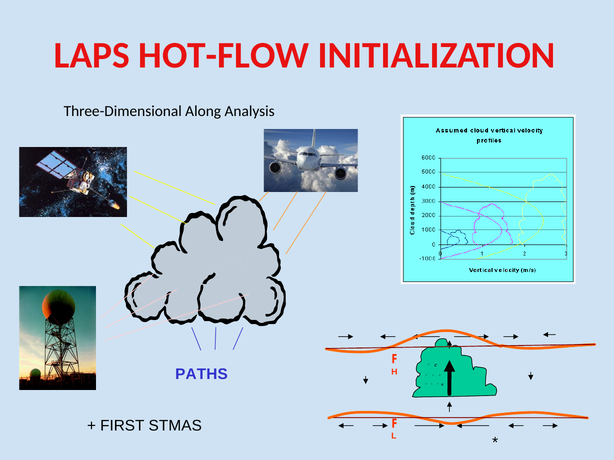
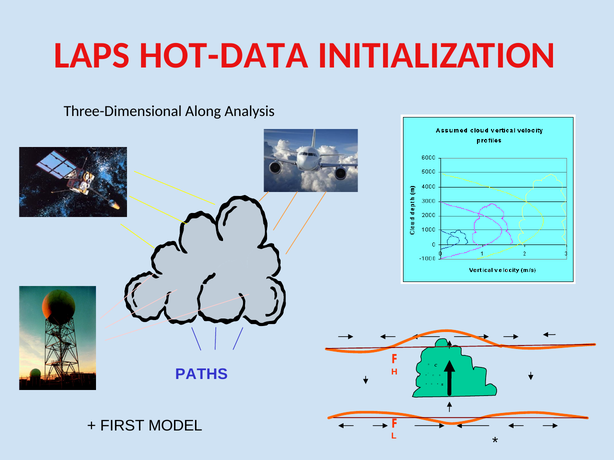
HOT-FLOW: HOT-FLOW -> HOT-DATA
STMAS: STMAS -> MODEL
